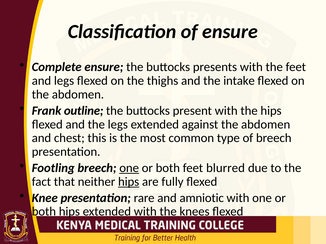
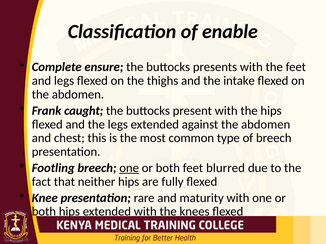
of ensure: ensure -> enable
outline: outline -> caught
hips at (129, 182) underline: present -> none
amniotic: amniotic -> maturity
